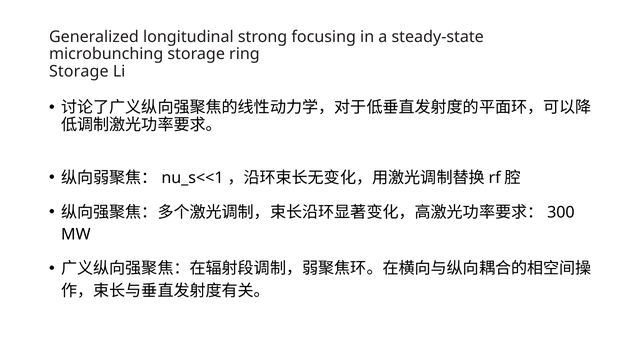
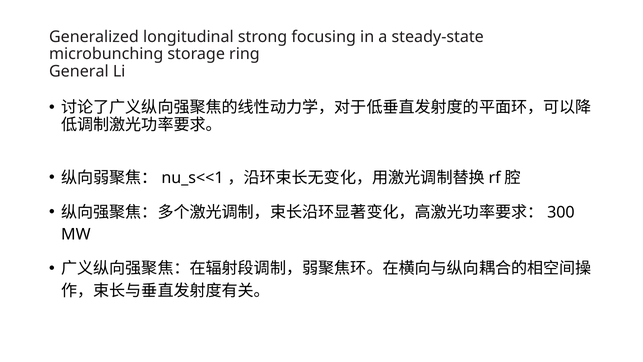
Storage at (79, 71): Storage -> General
